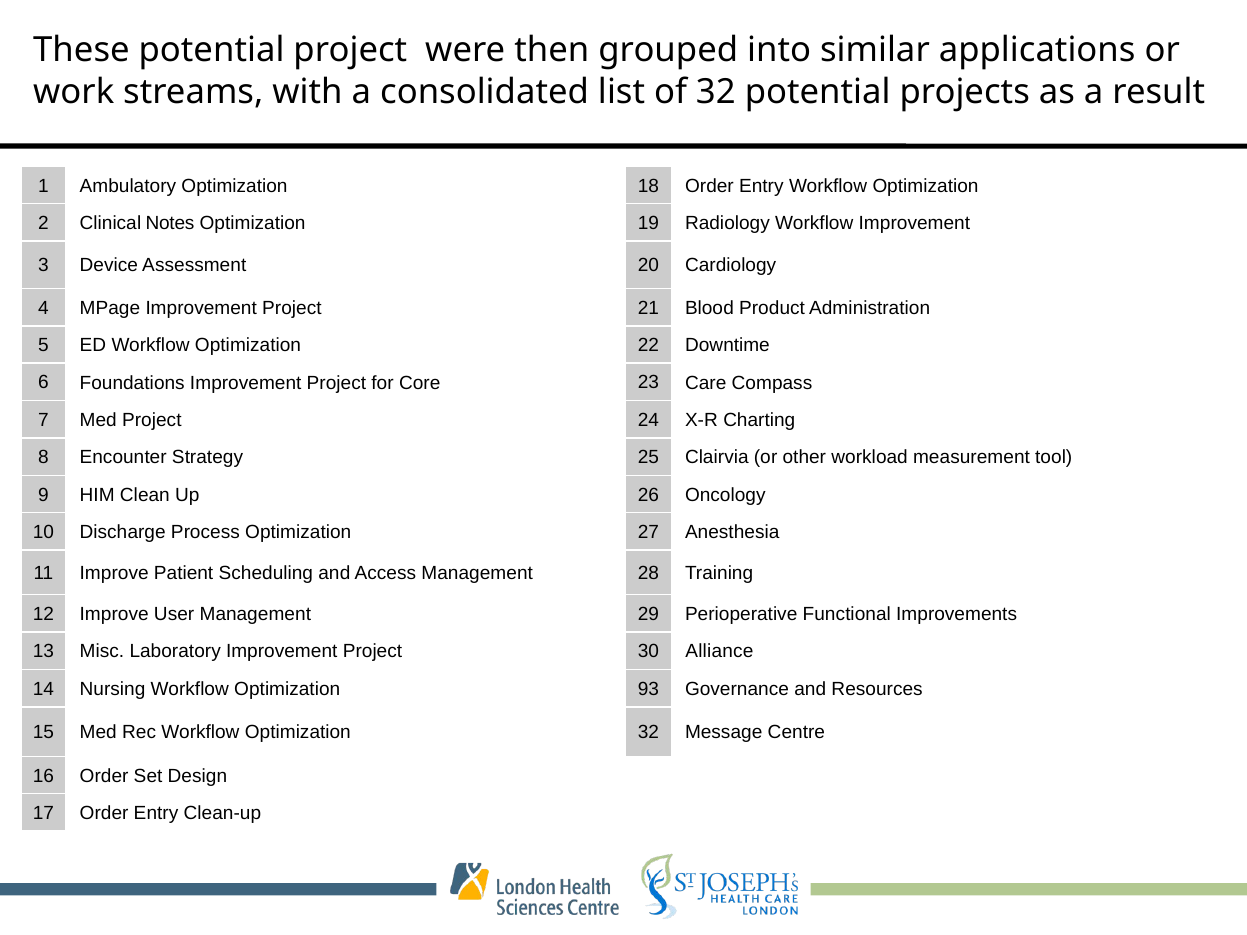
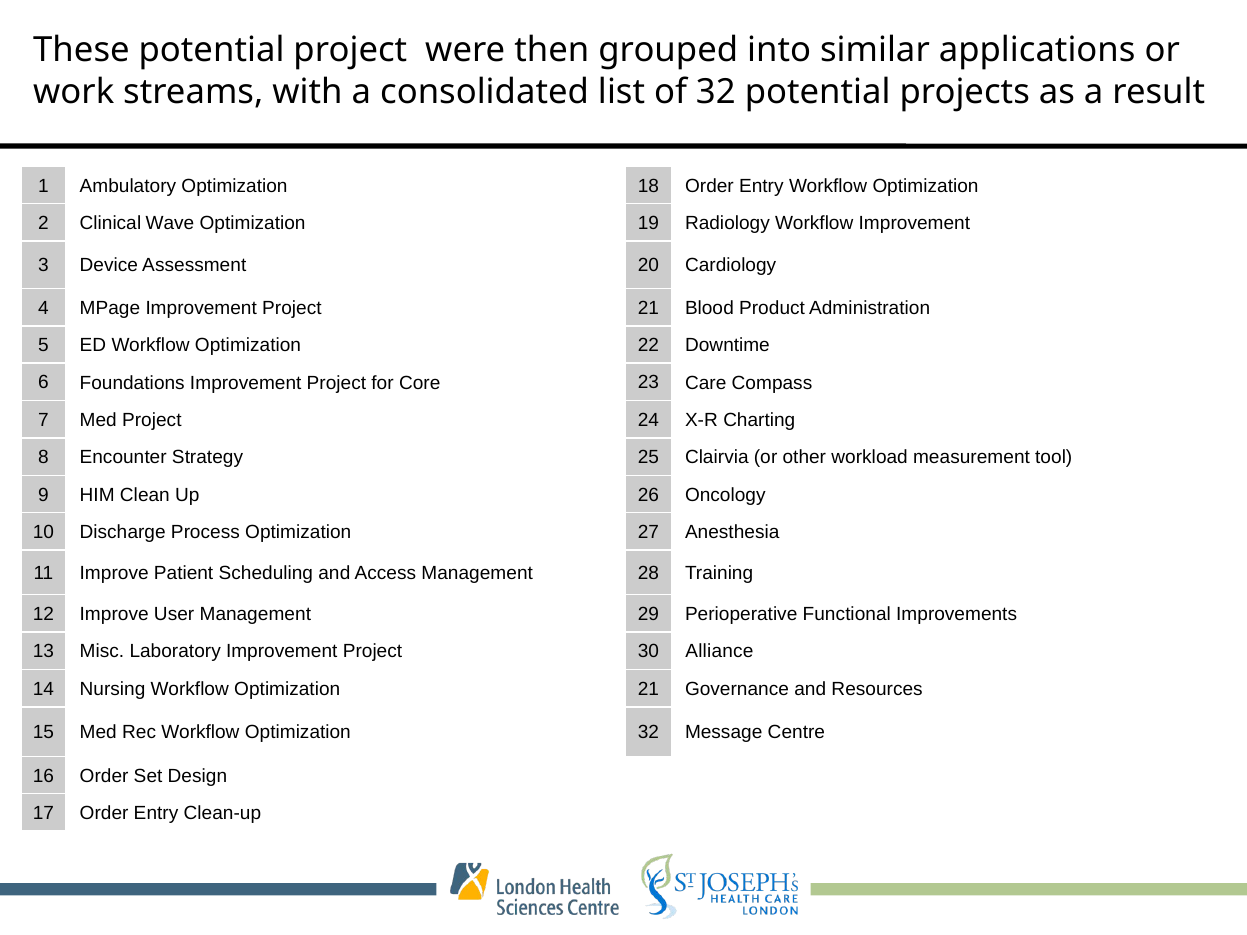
Notes: Notes -> Wave
Optimization 93: 93 -> 21
